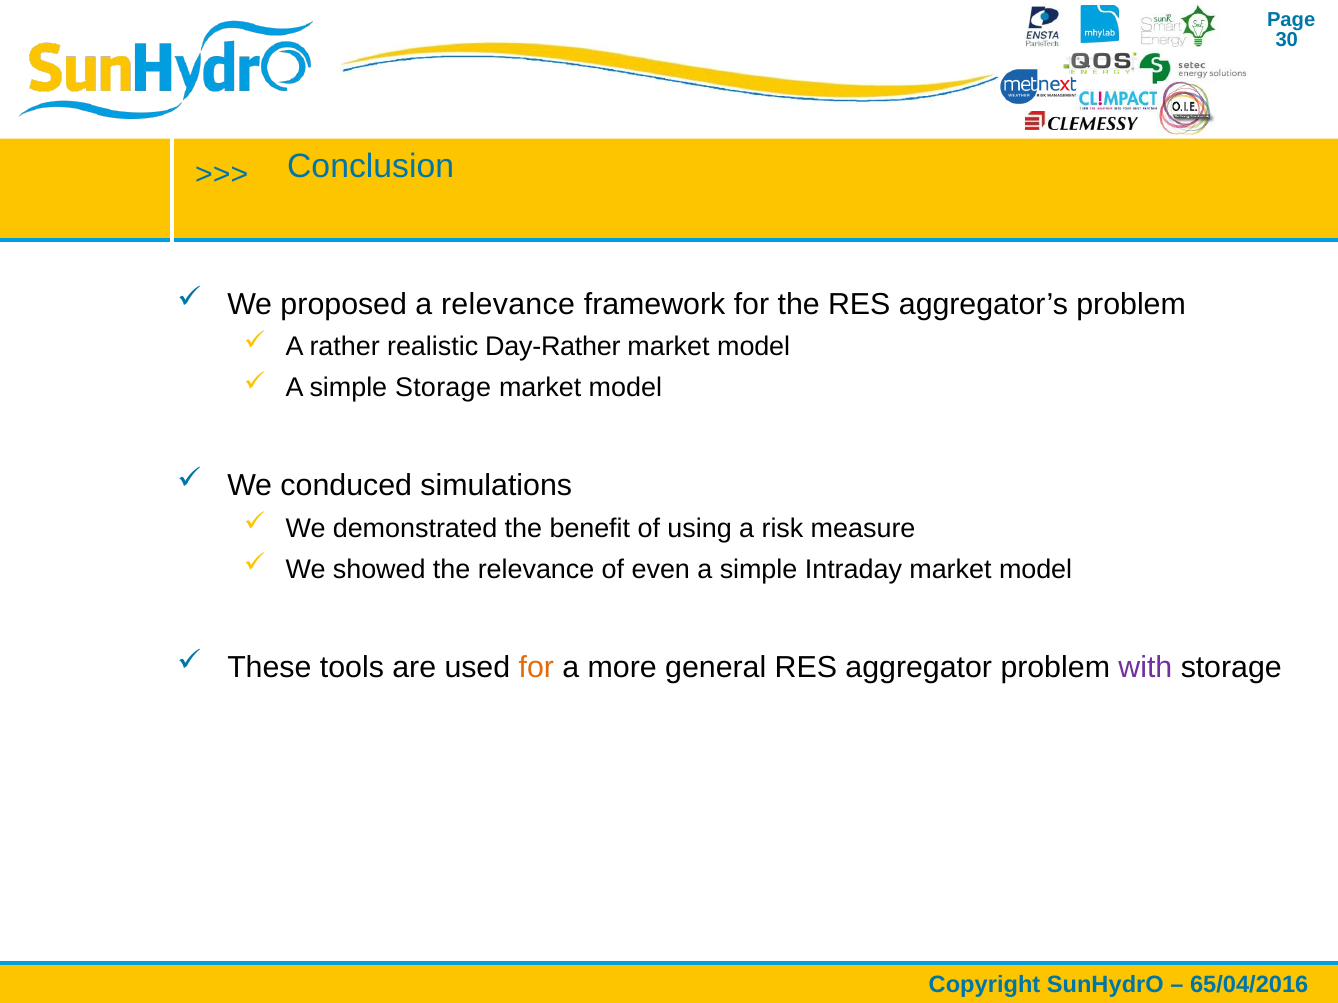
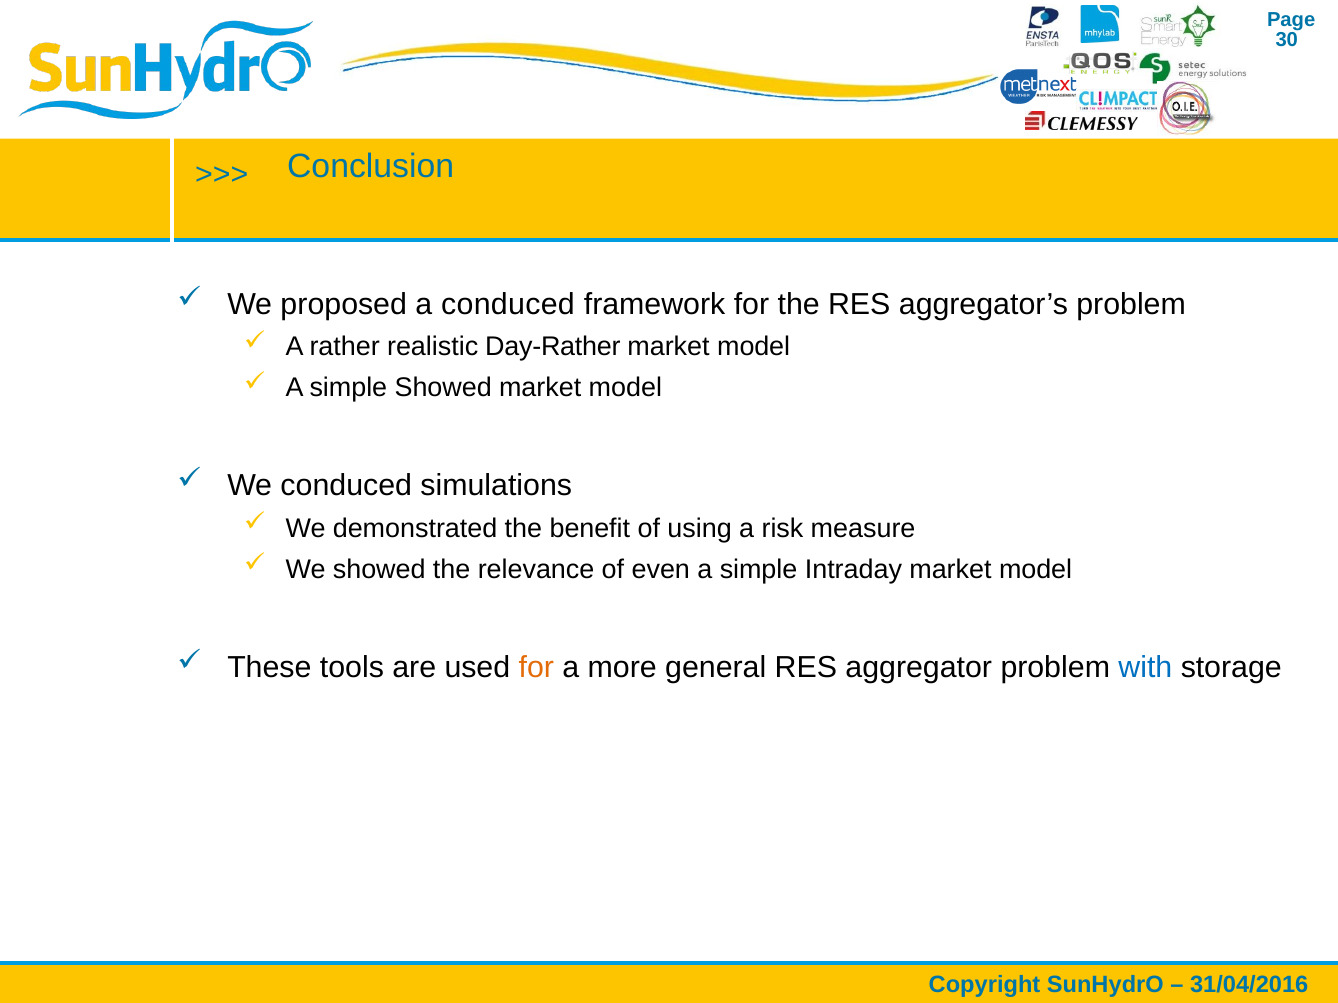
a relevance: relevance -> conduced
simple Storage: Storage -> Showed
with colour: purple -> blue
65/04/2016: 65/04/2016 -> 31/04/2016
